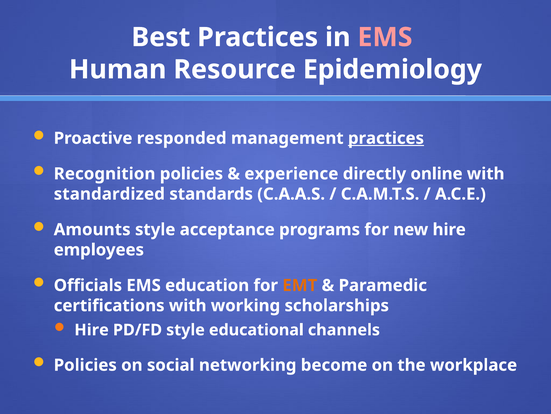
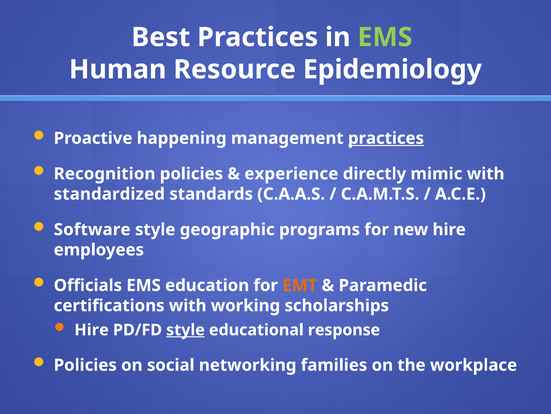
EMS at (385, 37) colour: pink -> light green
responded: responded -> happening
online: online -> mimic
Amounts: Amounts -> Software
acceptance: acceptance -> geographic
style at (185, 329) underline: none -> present
channels: channels -> response
become: become -> families
